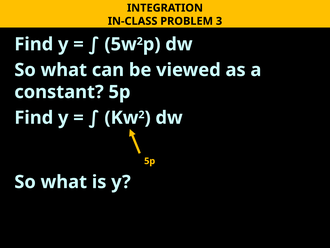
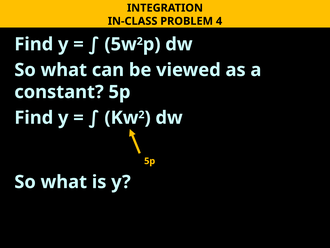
3: 3 -> 4
